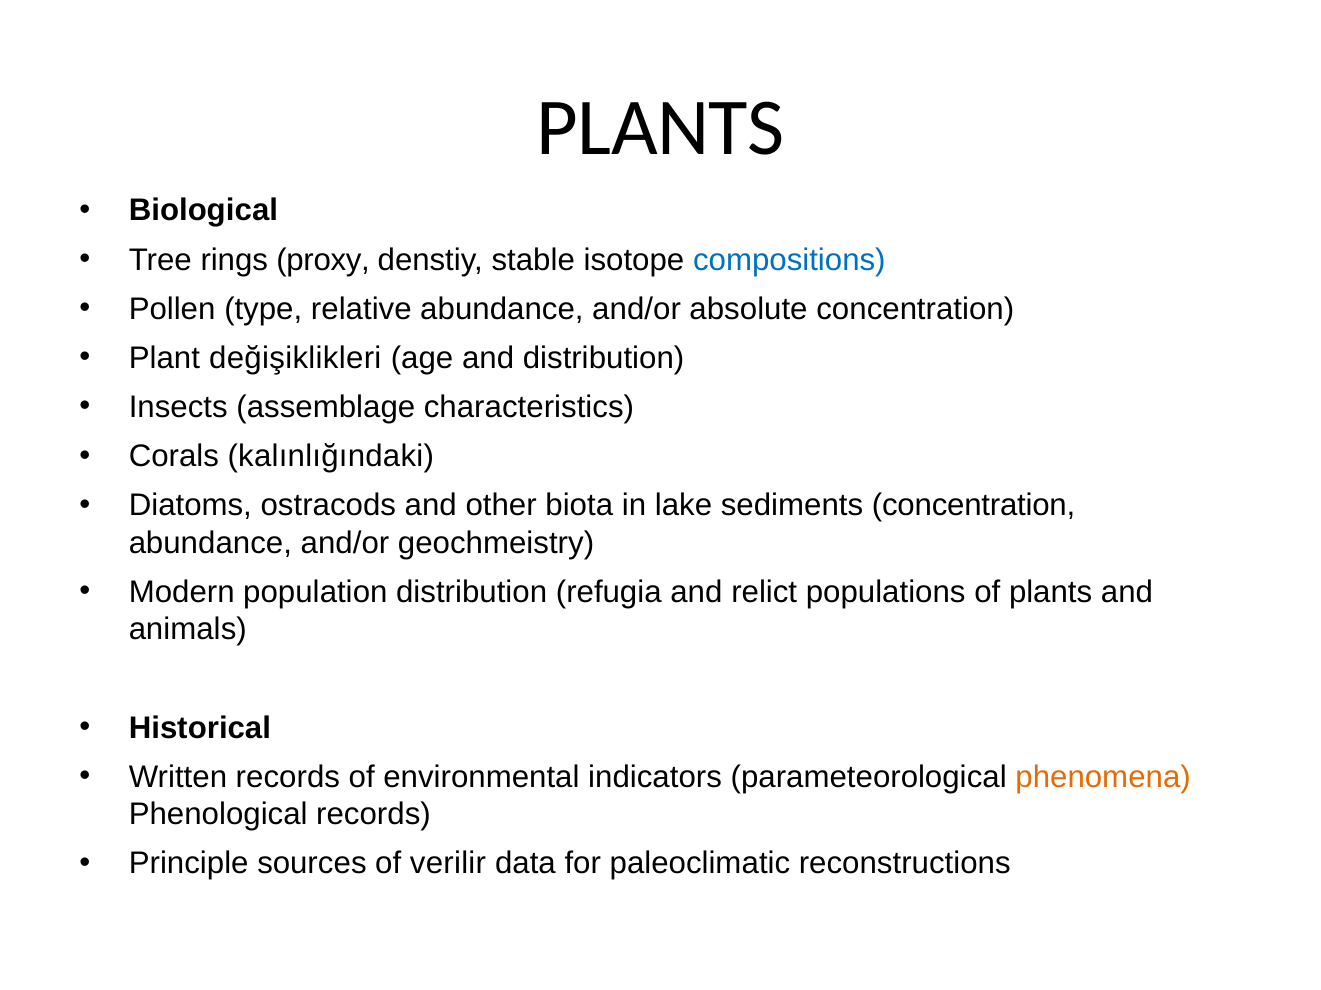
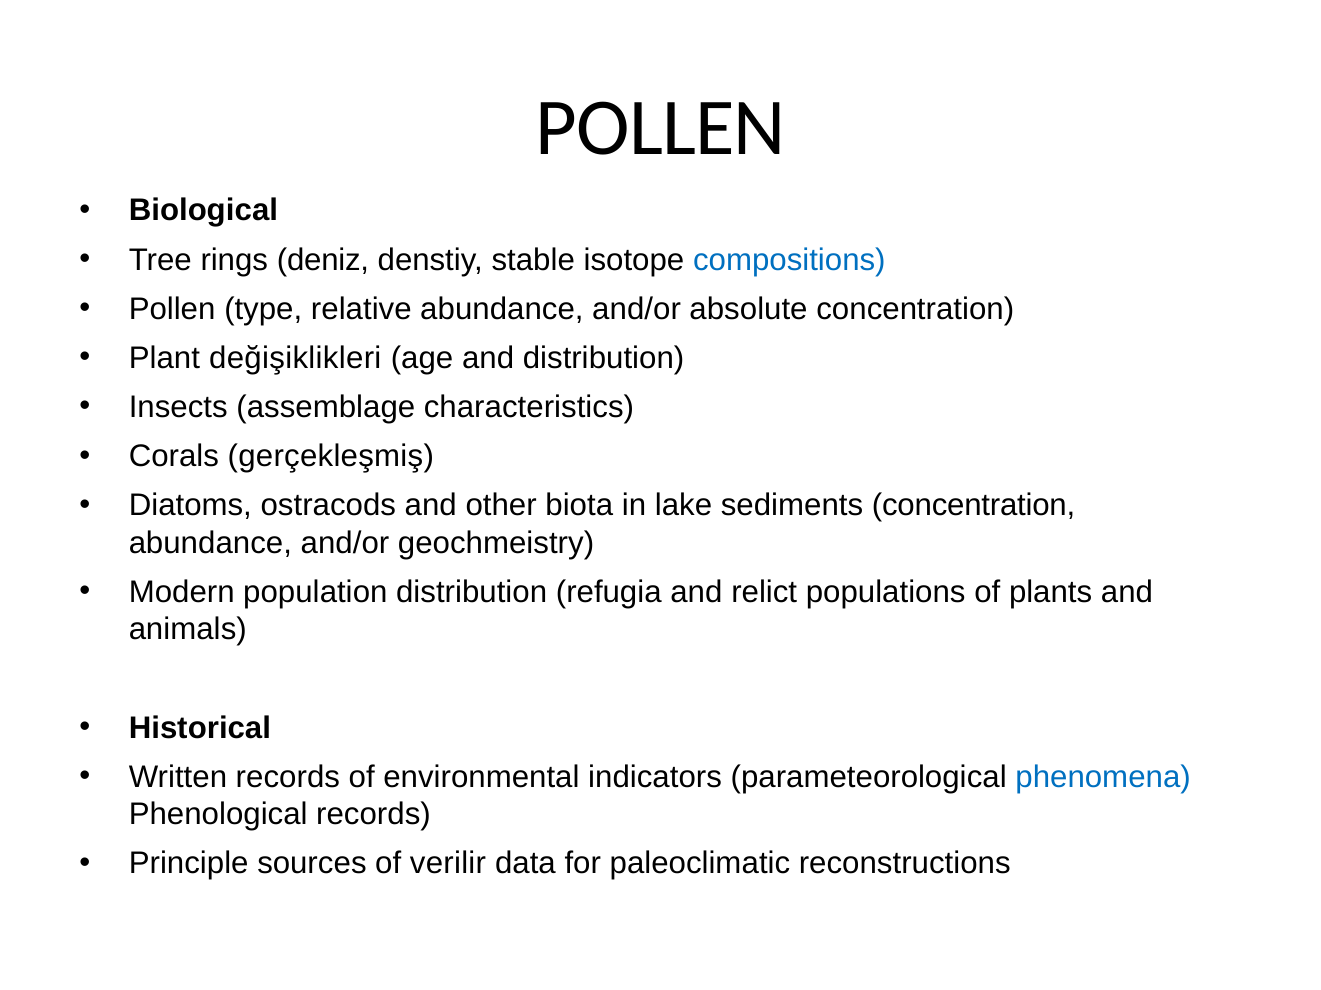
PLANTS at (661, 128): PLANTS -> POLLEN
proxy: proxy -> deniz
kalınlığındaki: kalınlığındaki -> gerçekleşmiş
phenomena colour: orange -> blue
